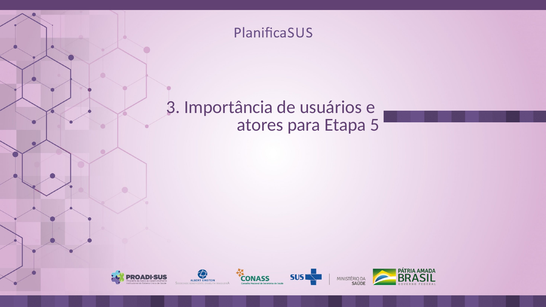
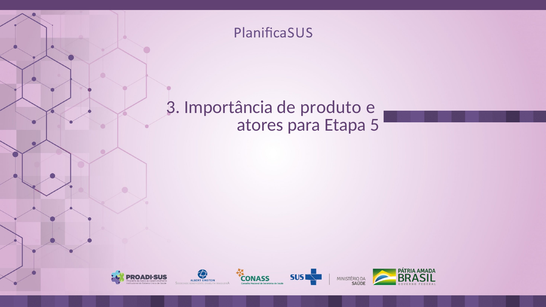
usuários: usuários -> produto
